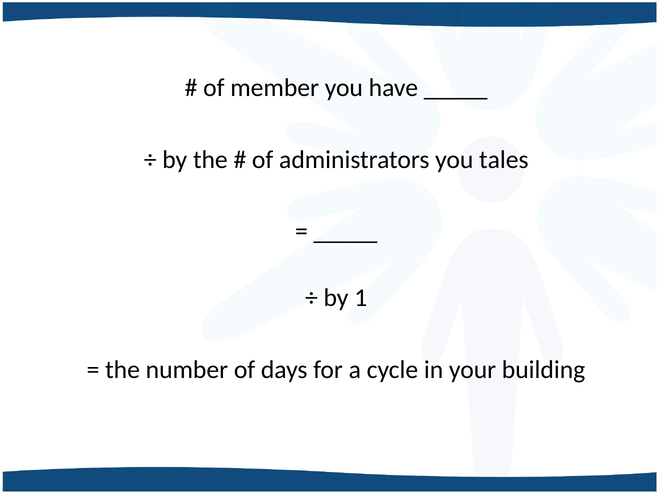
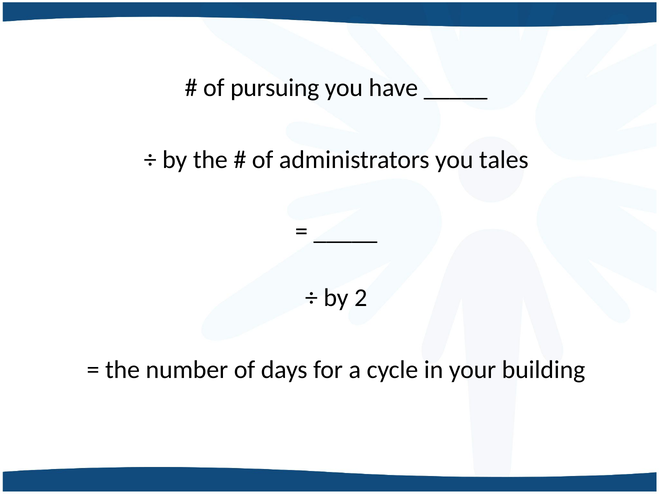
member: member -> pursuing
1: 1 -> 2
